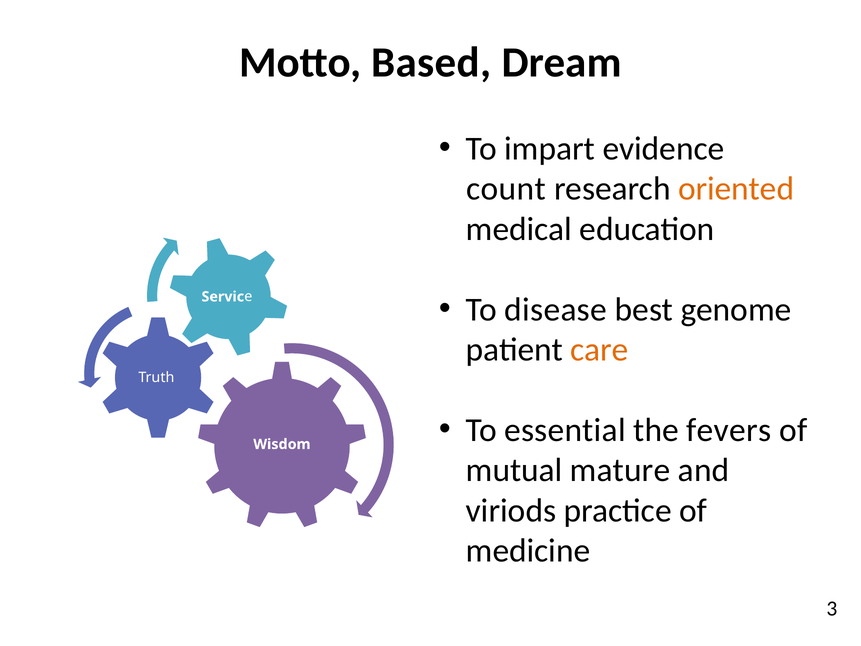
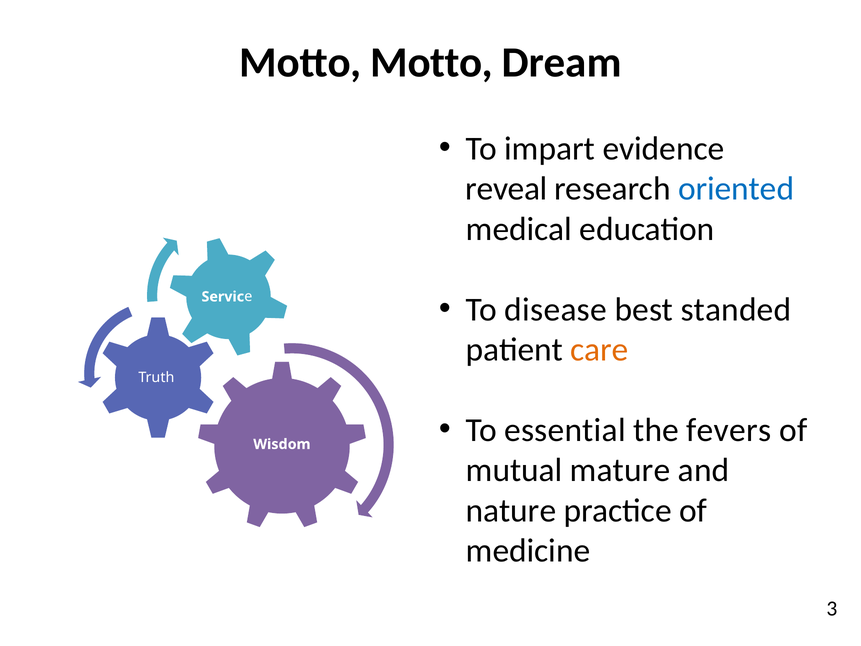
Motto Based: Based -> Motto
count: count -> reveal
oriented colour: orange -> blue
genome: genome -> standed
viriods: viriods -> nature
